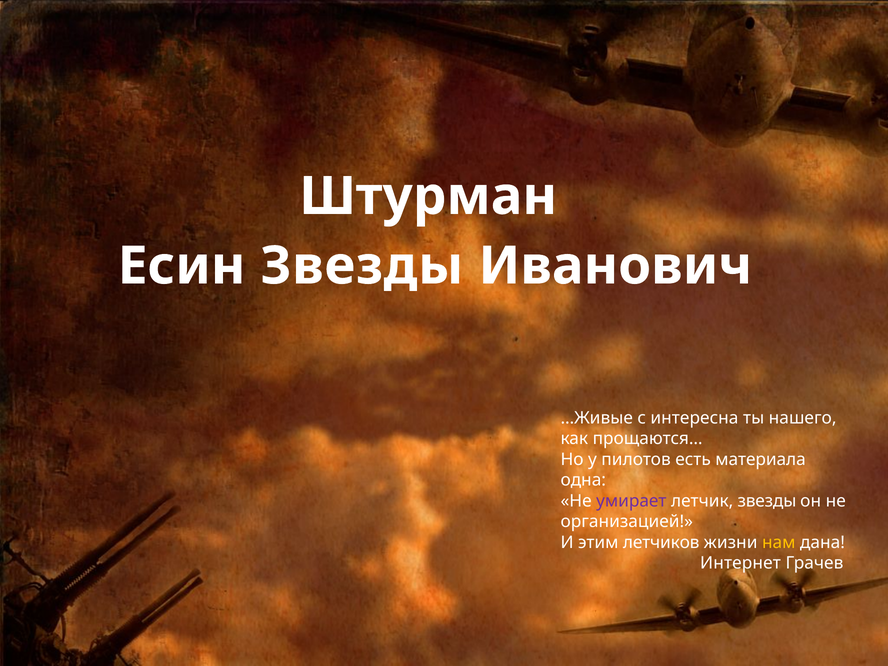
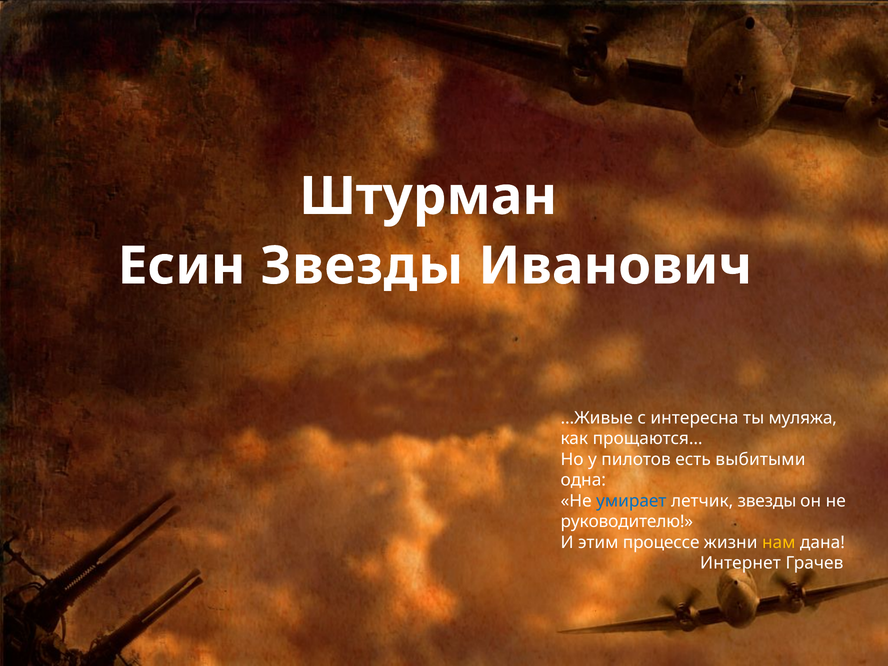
нашего: нашего -> муляжа
материала: материала -> выбитыми
умирает colour: purple -> blue
организацией: организацией -> руководителю
летчиков: летчиков -> процессе
